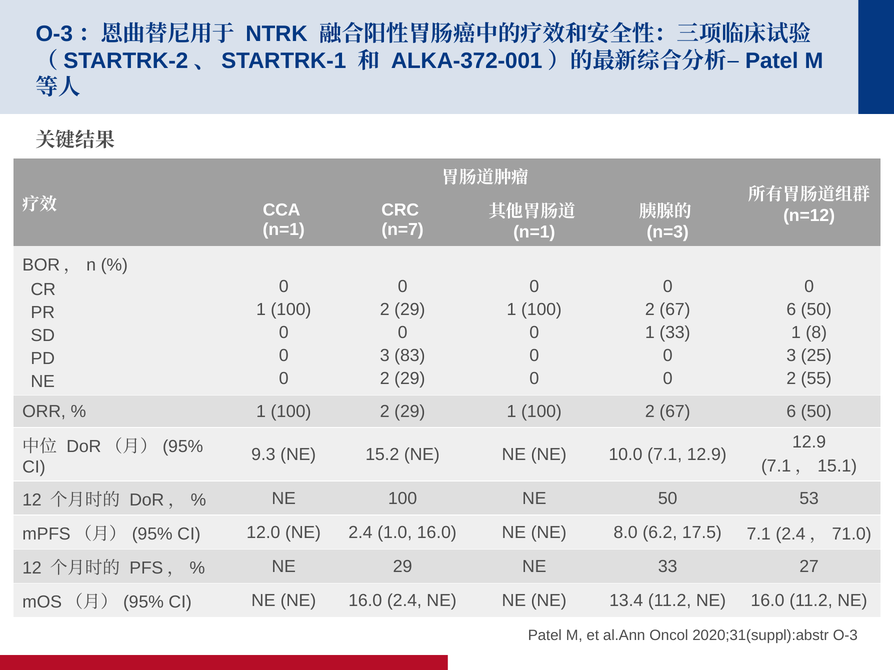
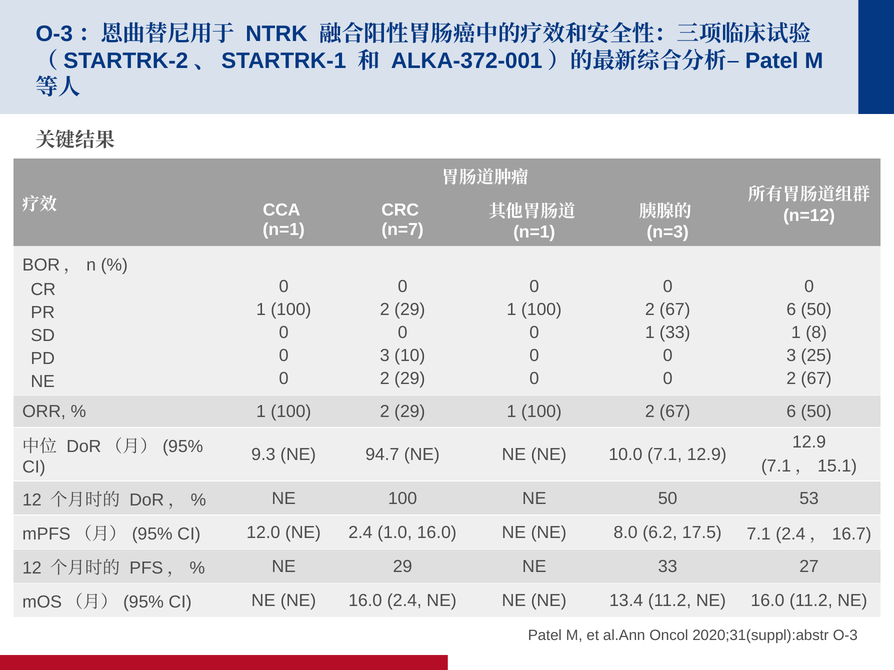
83: 83 -> 10
55 at (816, 379): 55 -> 67
15.2: 15.2 -> 94.7
71.0: 71.0 -> 16.7
